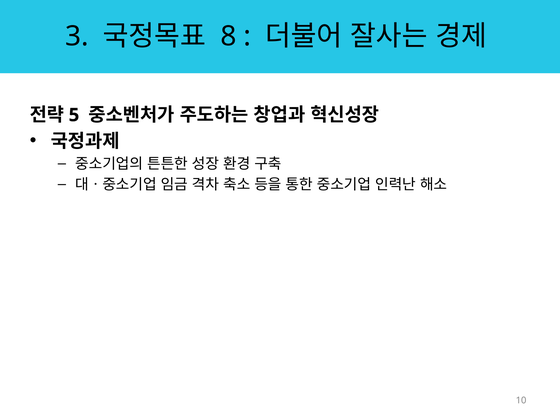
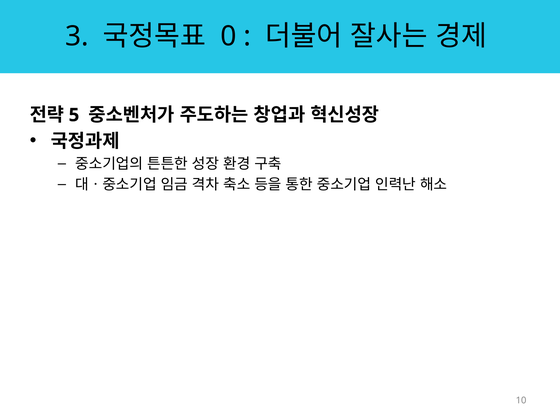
8: 8 -> 0
